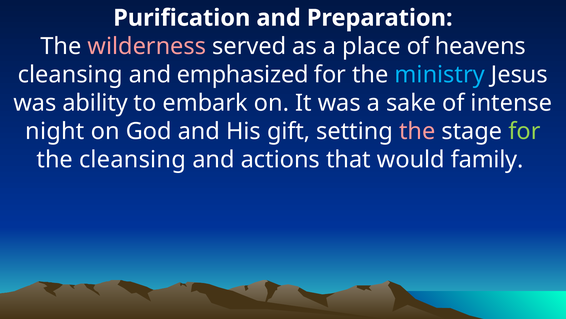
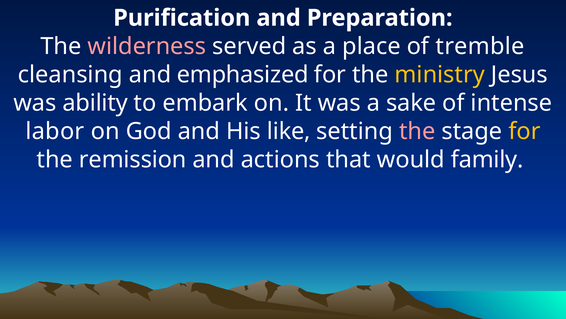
heavens: heavens -> tremble
ministry colour: light blue -> yellow
night: night -> labor
gift: gift -> like
for at (524, 131) colour: light green -> yellow
the cleansing: cleansing -> remission
